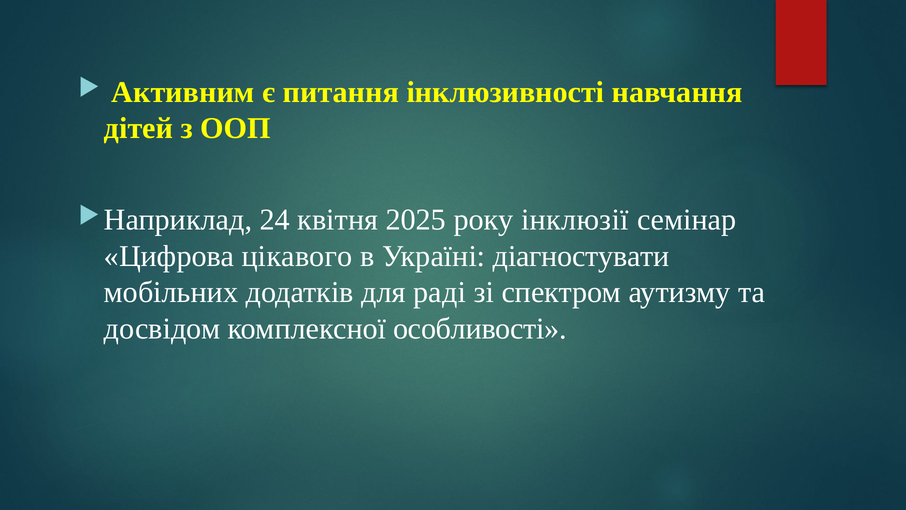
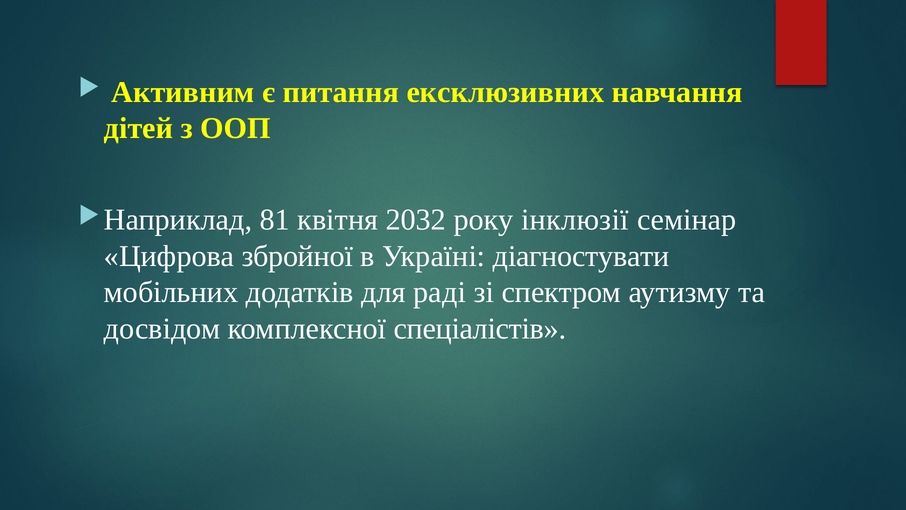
інклюзивності: інклюзивності -> ексклюзивних
24: 24 -> 81
2025: 2025 -> 2032
цікавого: цікавого -> збройної
особливості: особливості -> спеціалістів
